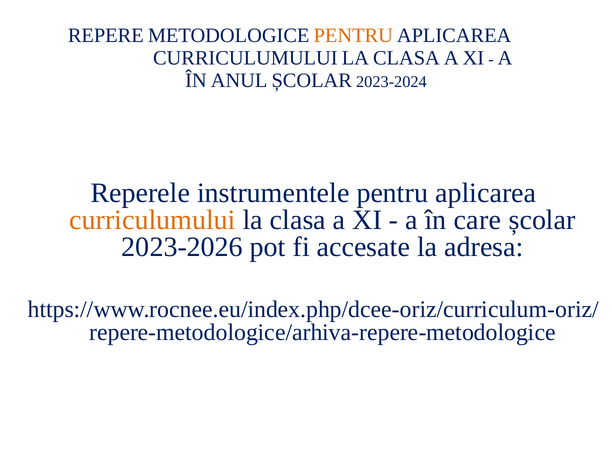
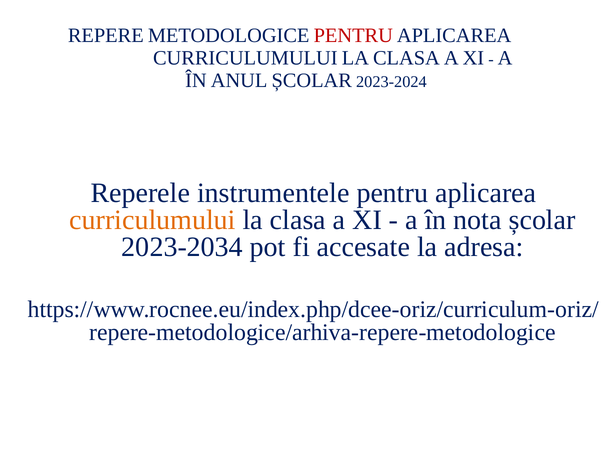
PENTRU at (353, 36) colour: orange -> red
care: care -> nota
2023-2026: 2023-2026 -> 2023-2034
